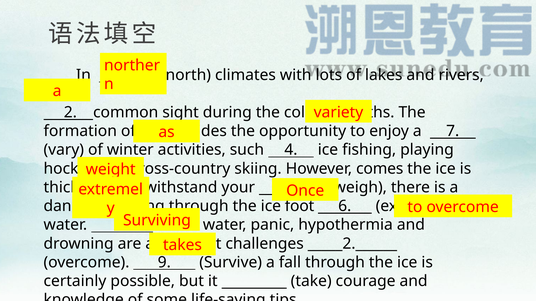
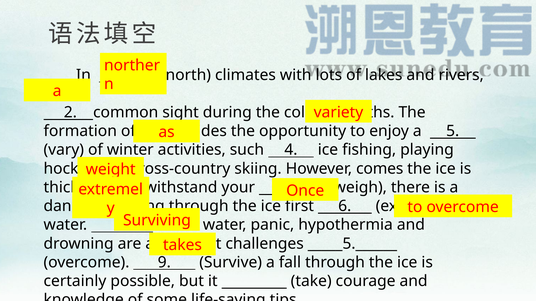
a 7: 7 -> 5
foot: foot -> first
_____2.______: _____2.______ -> _____5.______
